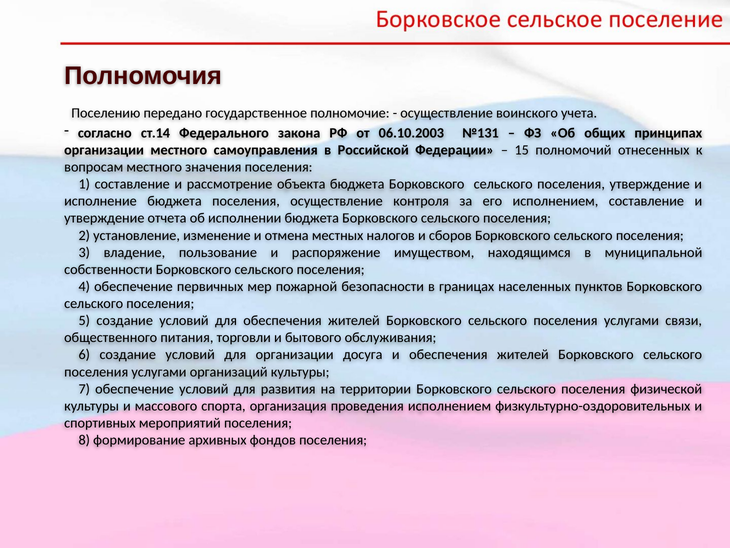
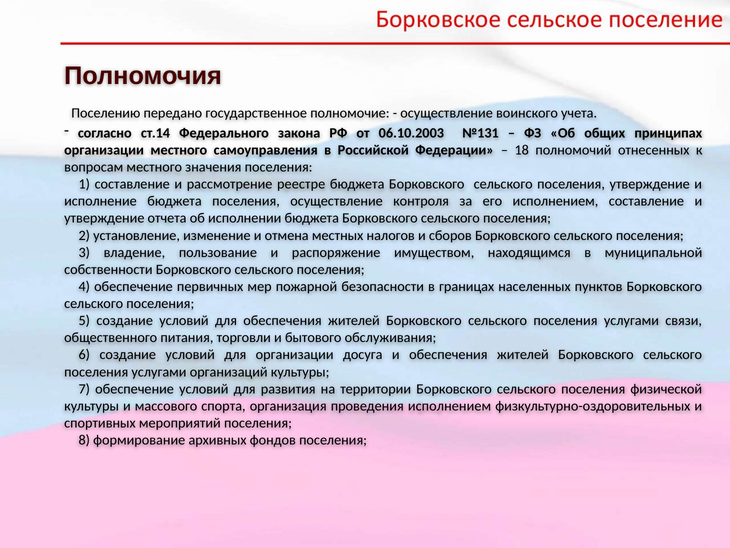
15: 15 -> 18
объекта: объекта -> реестре
